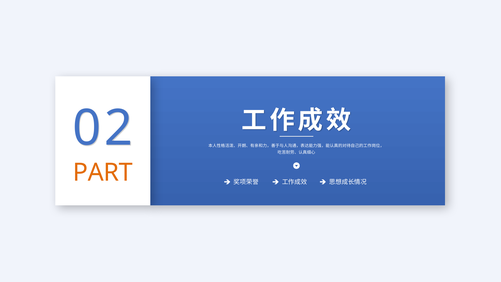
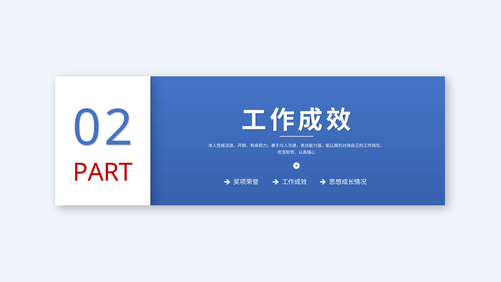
PART colour: orange -> red
